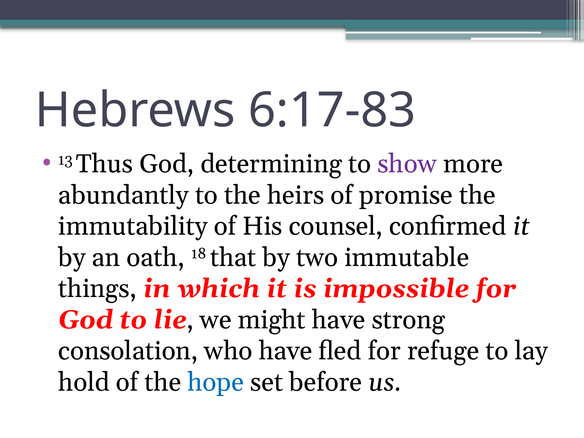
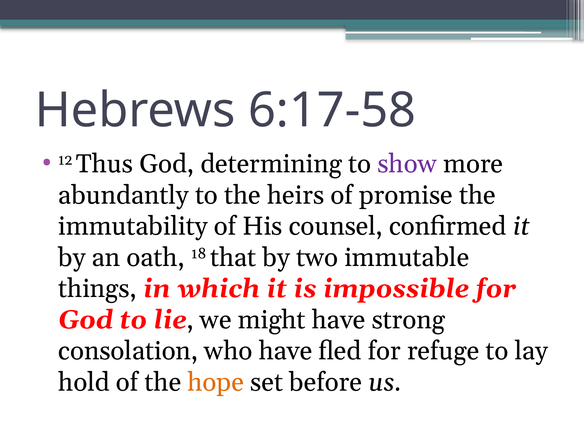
6:17-83: 6:17-83 -> 6:17-58
13: 13 -> 12
hope colour: blue -> orange
